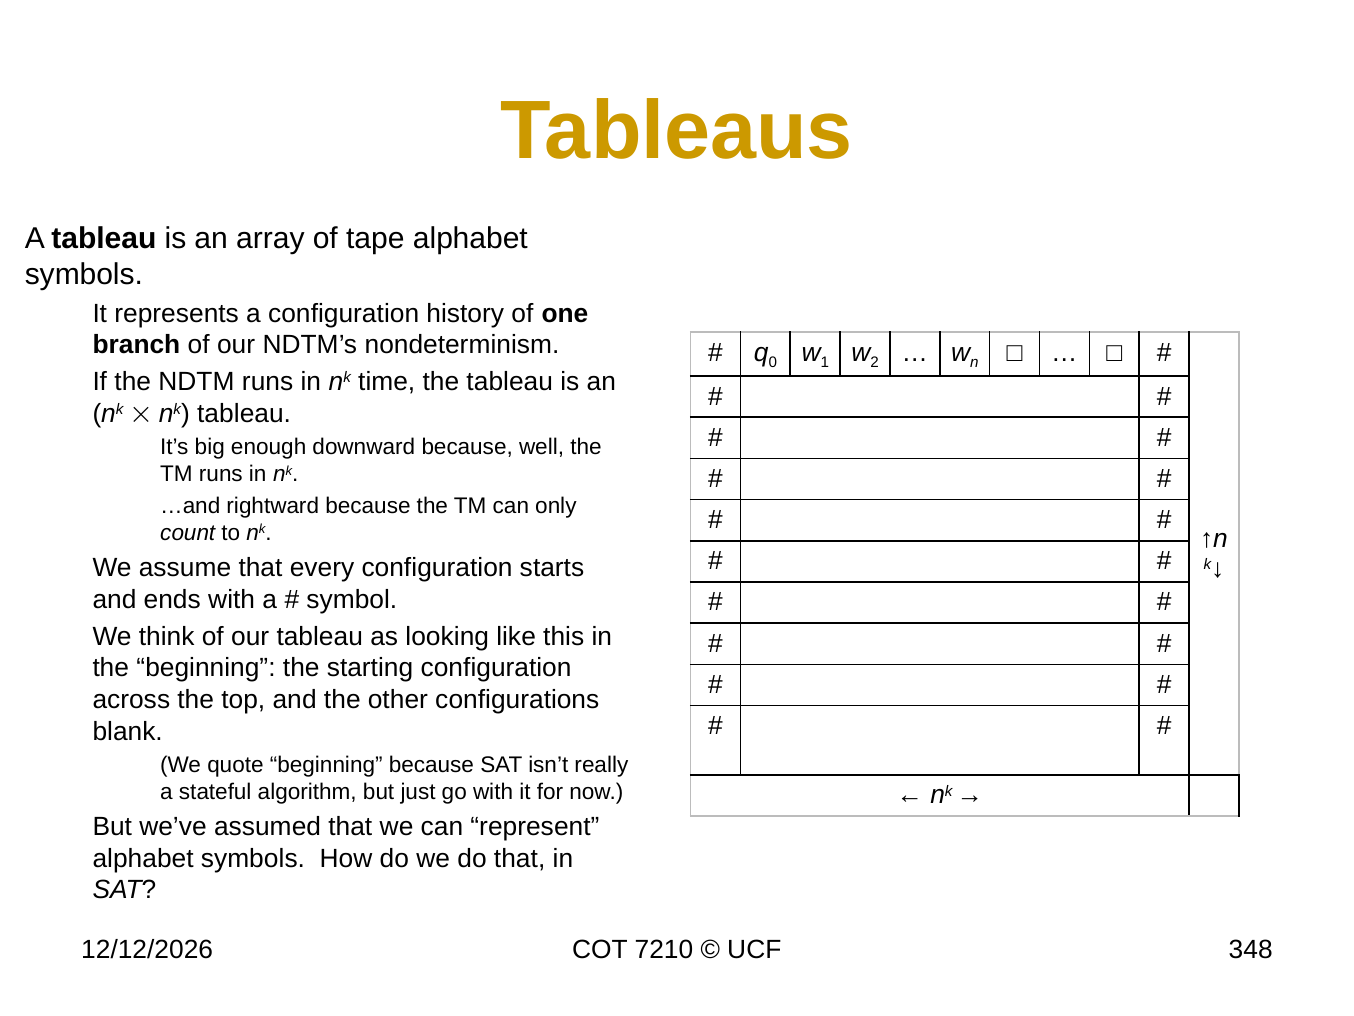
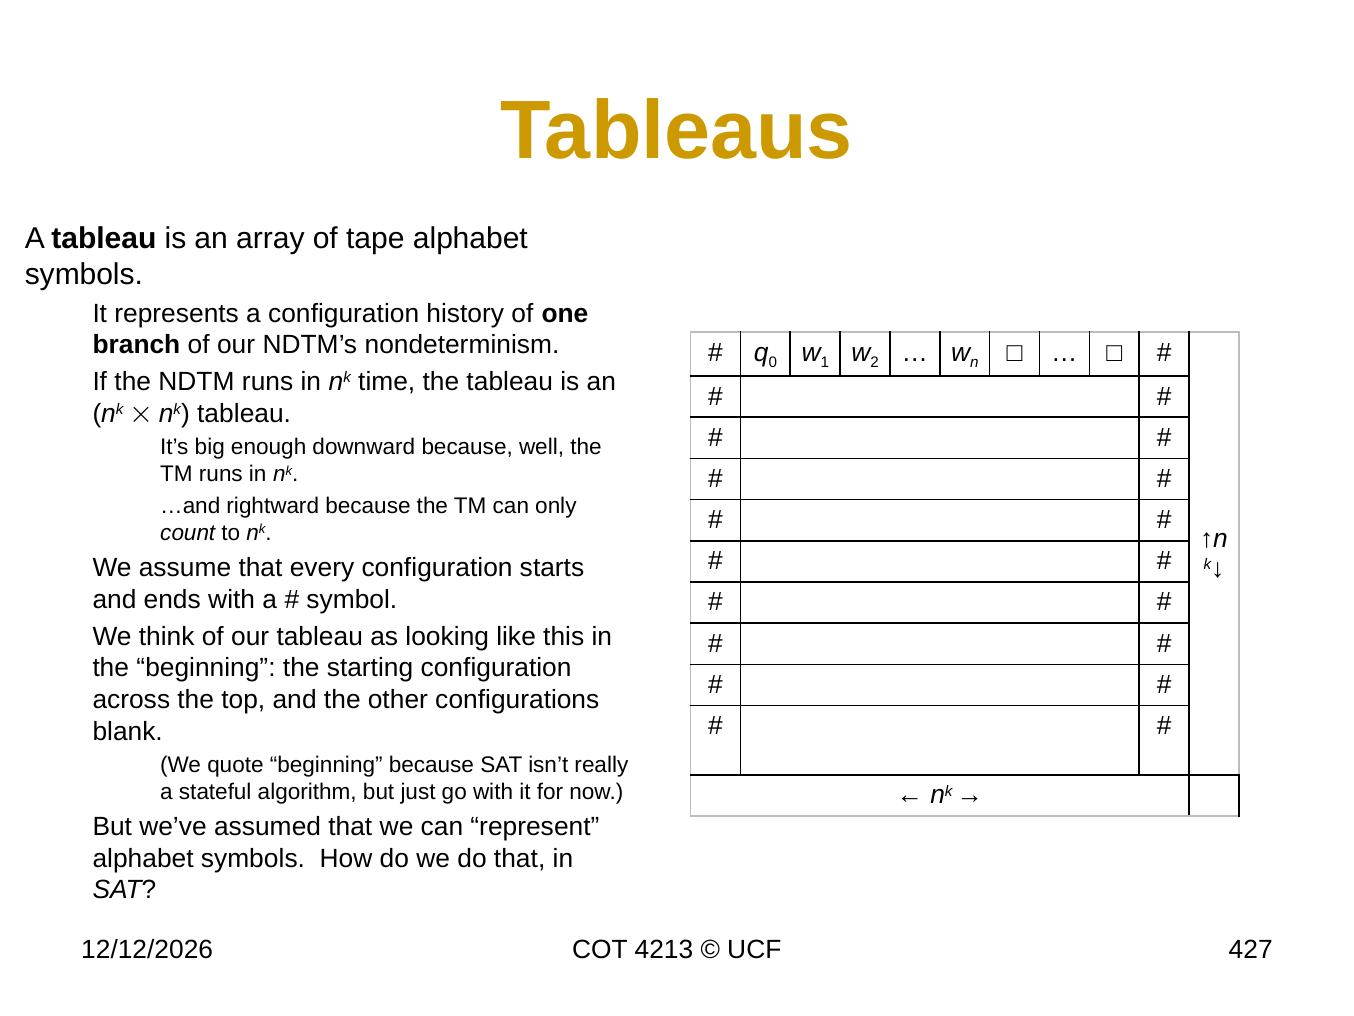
7210: 7210 -> 4213
348: 348 -> 427
